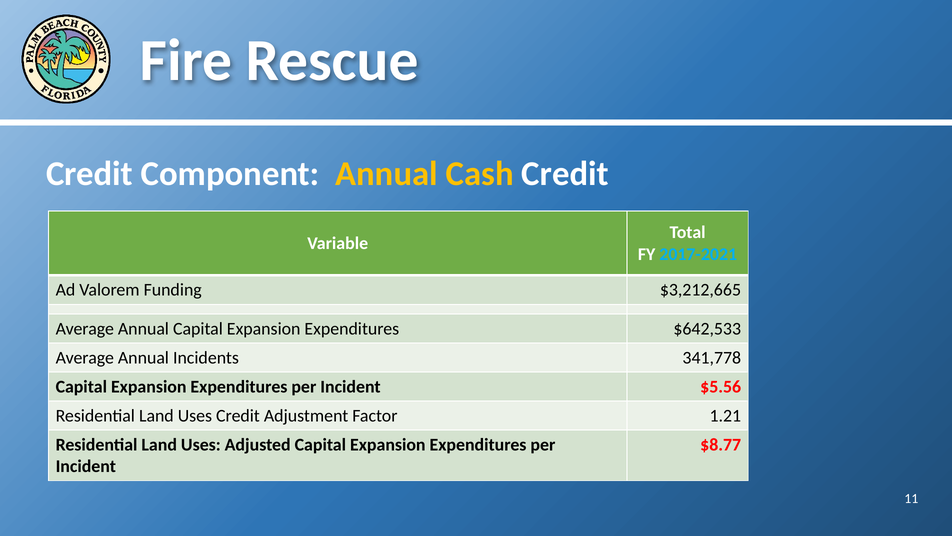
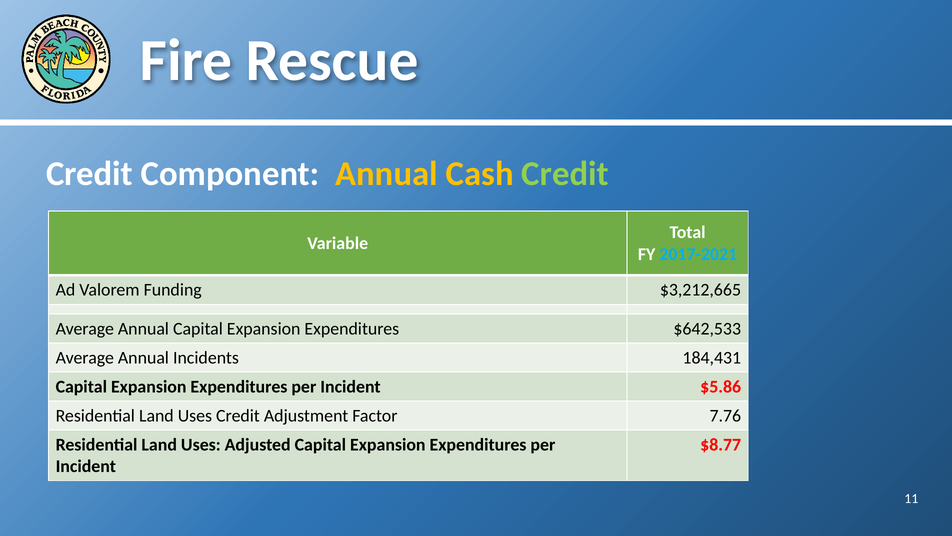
Credit at (565, 174) colour: white -> light green
341,778: 341,778 -> 184,431
$5.56: $5.56 -> $5.86
1.21: 1.21 -> 7.76
